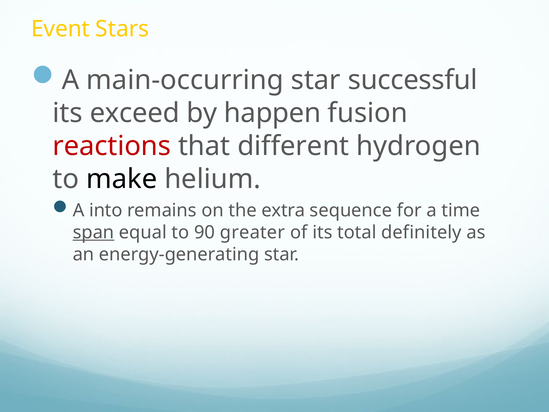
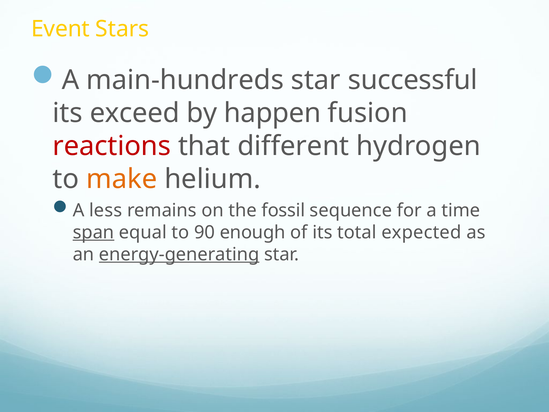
main-occurring: main-occurring -> main-hundreds
make colour: black -> orange
into: into -> less
extra: extra -> fossil
greater: greater -> enough
definitely: definitely -> expected
energy-generating underline: none -> present
